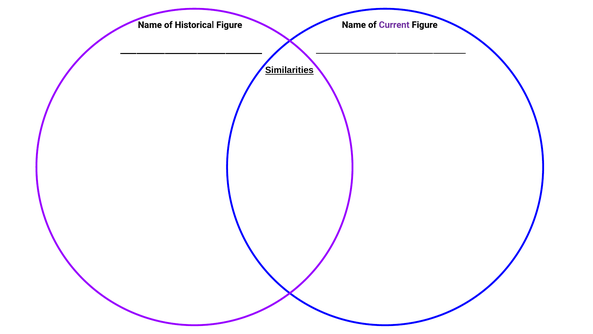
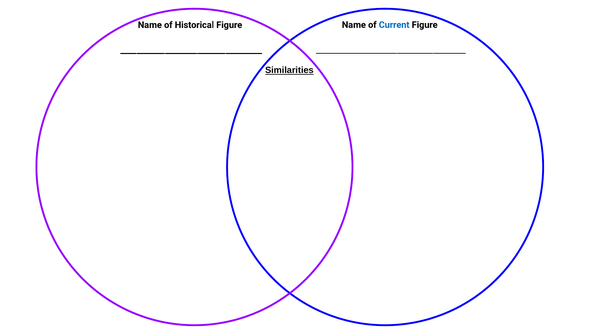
Current colour: purple -> blue
